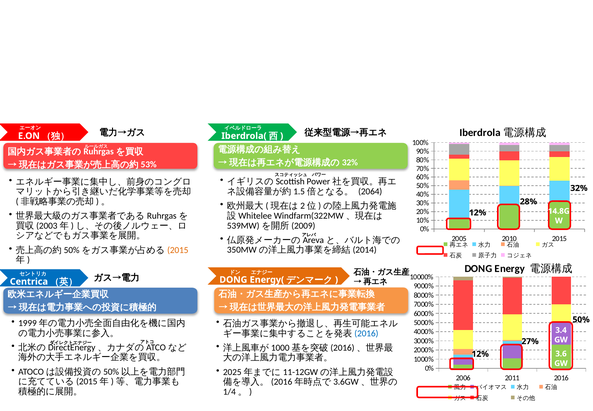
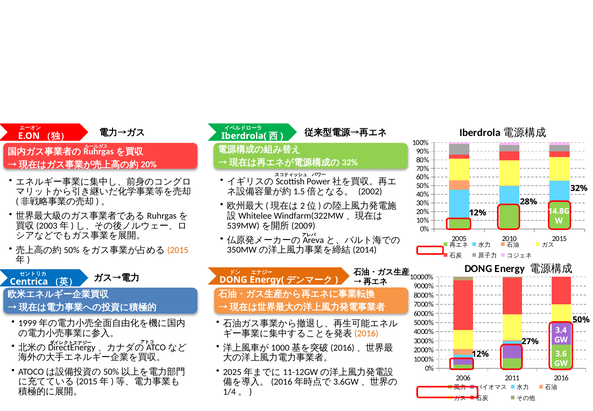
53% at (149, 164): 53% -> 20%
2064: 2064 -> 2002
2016 at (366, 333) colour: blue -> orange
